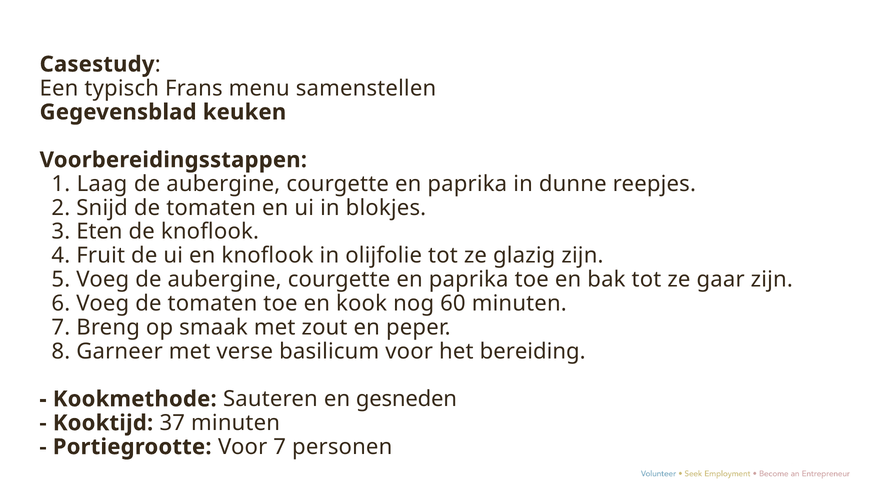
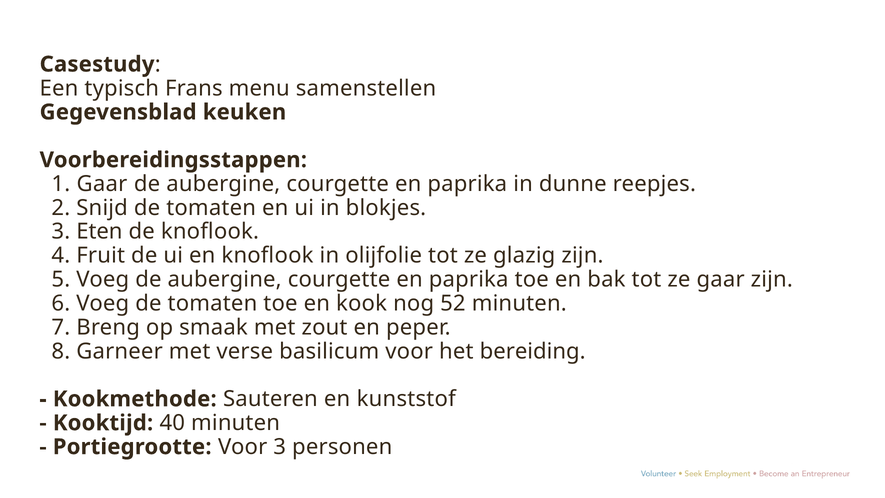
1 Laag: Laag -> Gaar
60: 60 -> 52
gesneden: gesneden -> kunststof
37: 37 -> 40
Voor 7: 7 -> 3
